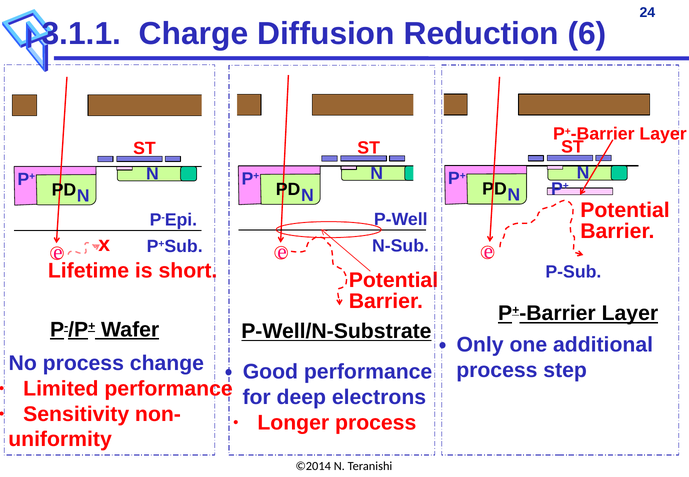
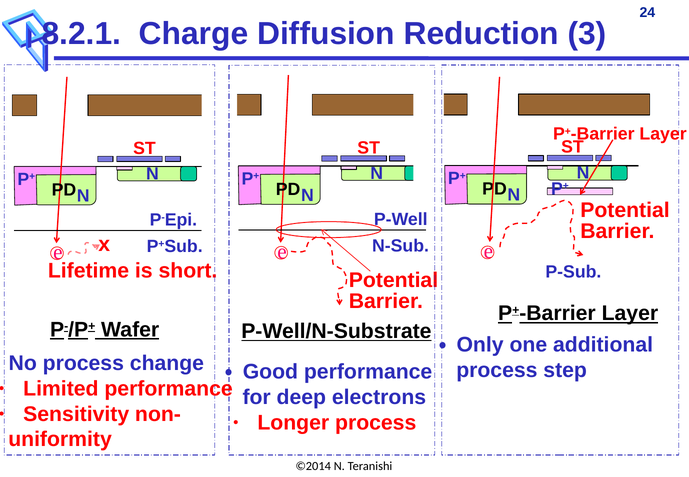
3.1.1: 3.1.1 -> 8.2.1
6: 6 -> 3
